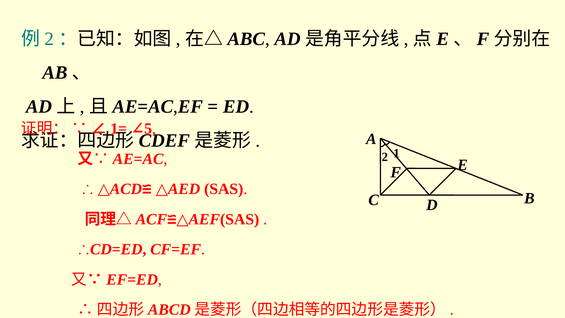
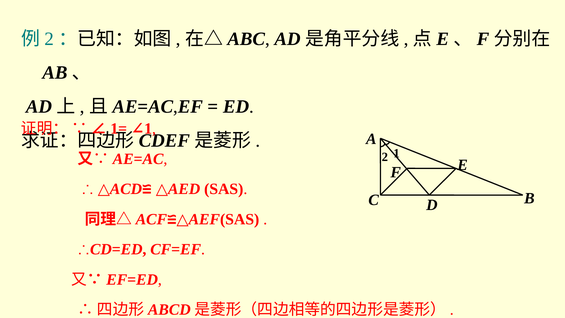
5 at (148, 129): 5 -> 1
